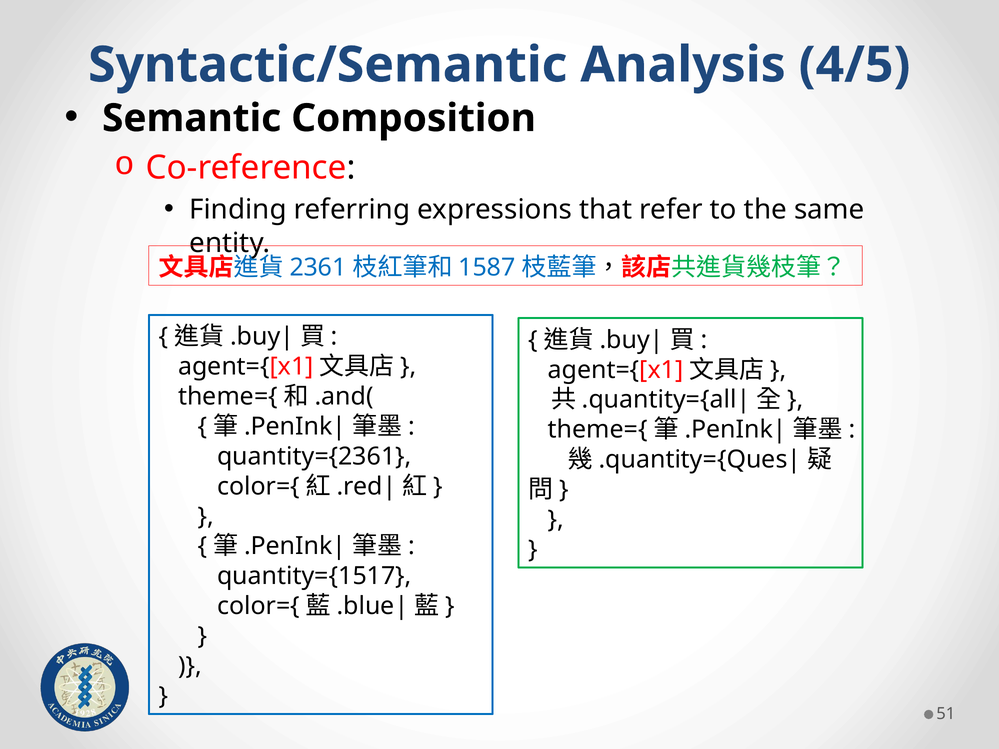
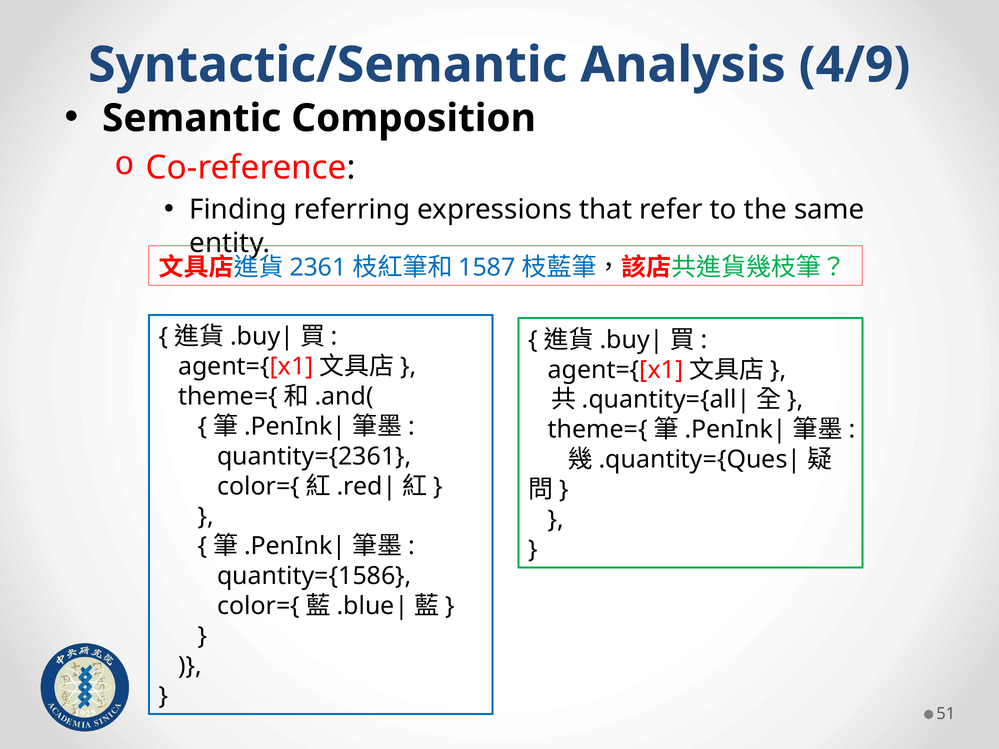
4/5: 4/5 -> 4/9
quantity={1517: quantity={1517 -> quantity={1586
